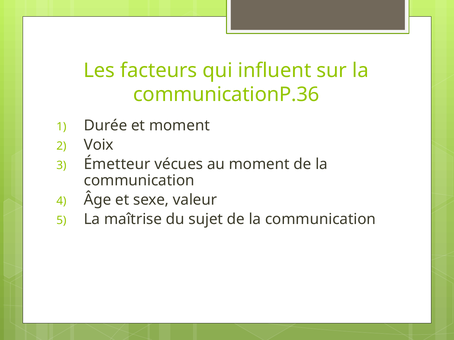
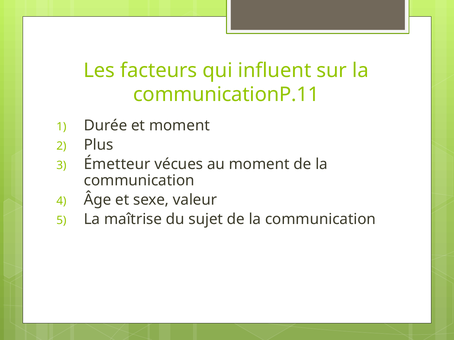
communicationP.36: communicationP.36 -> communicationP.11
Voix: Voix -> Plus
